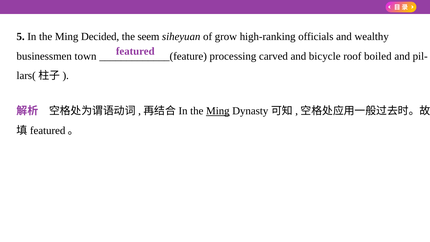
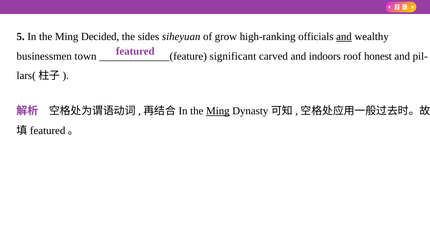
seem: seem -> sides
and at (344, 37) underline: none -> present
processing: processing -> significant
bicycle: bicycle -> indoors
boiled: boiled -> honest
